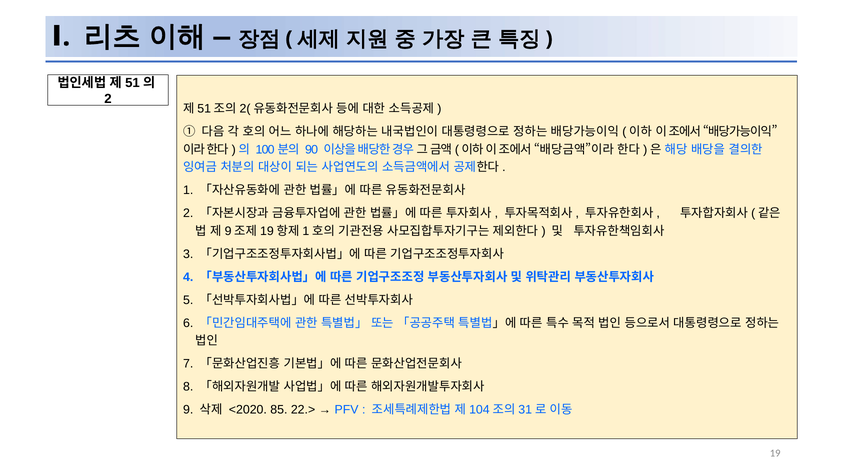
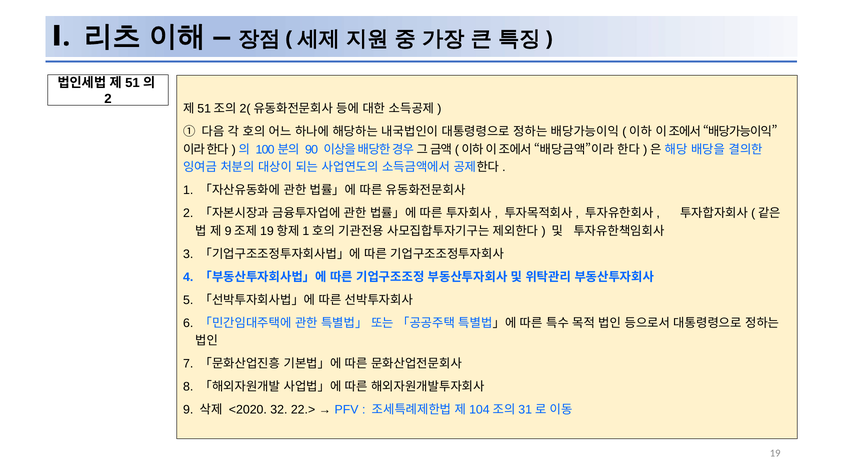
85: 85 -> 32
